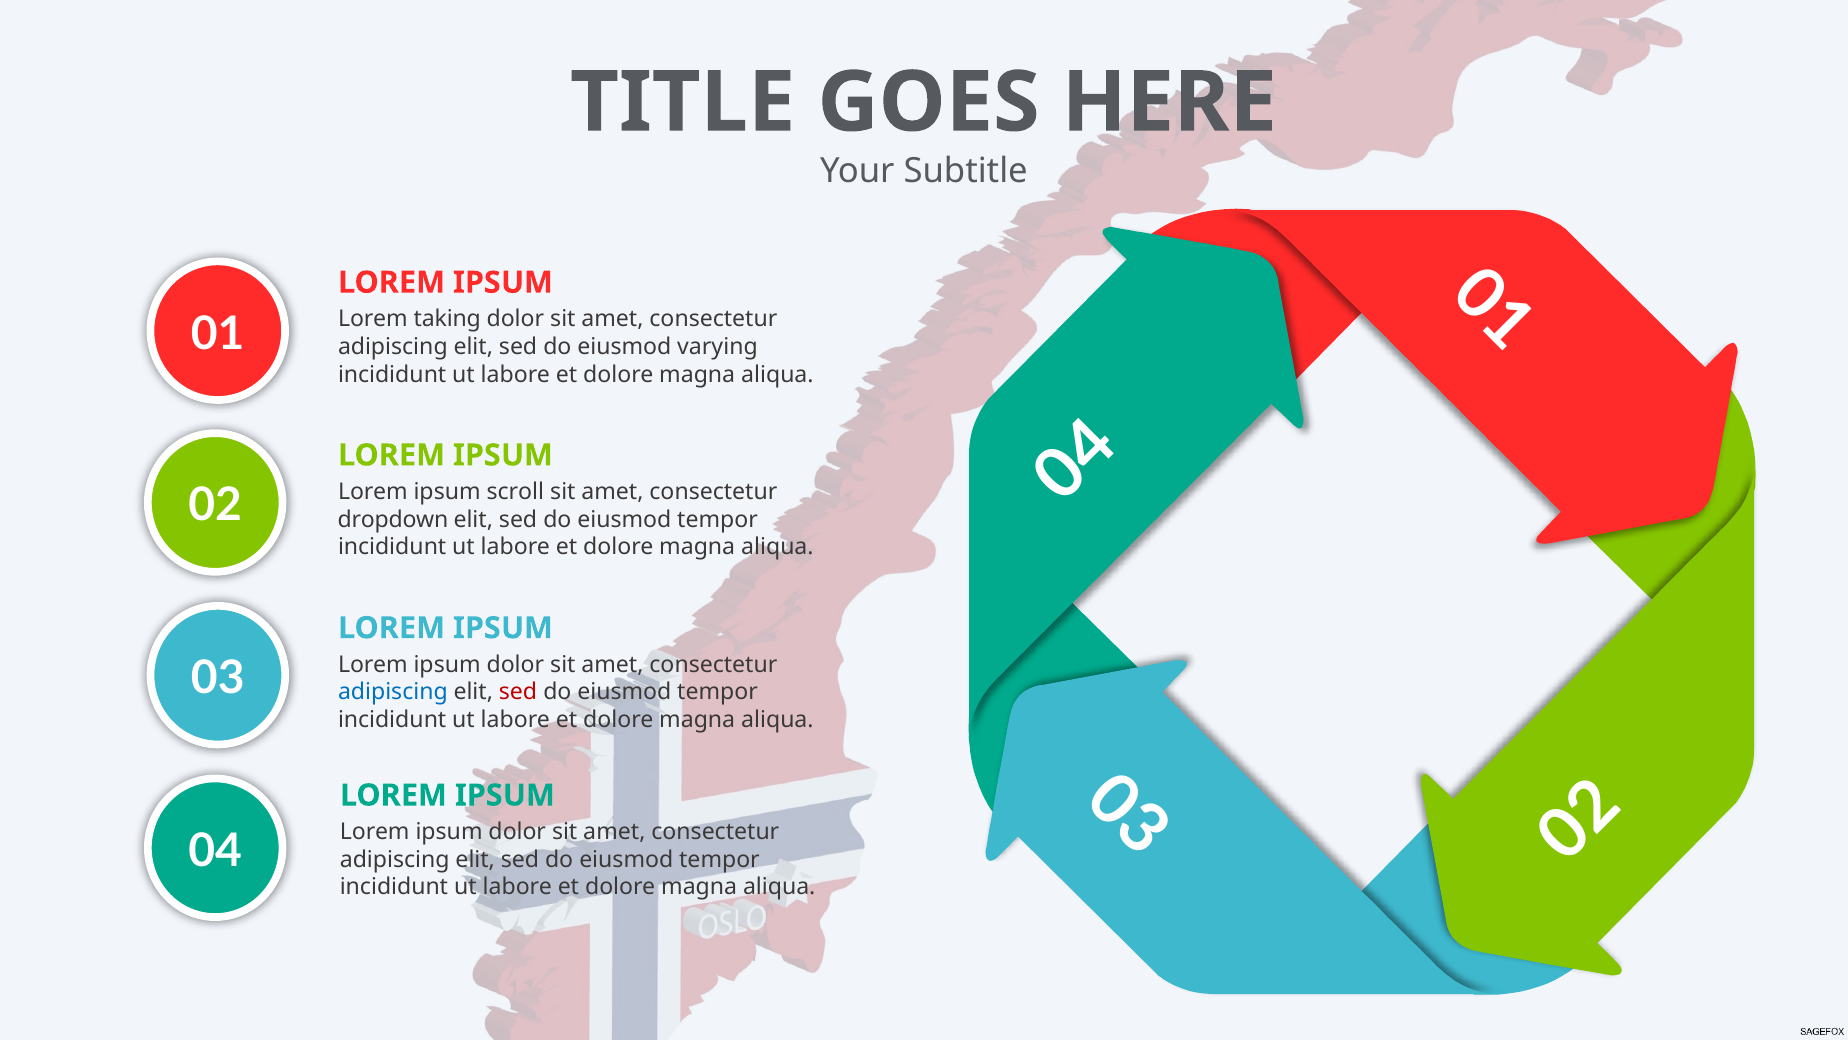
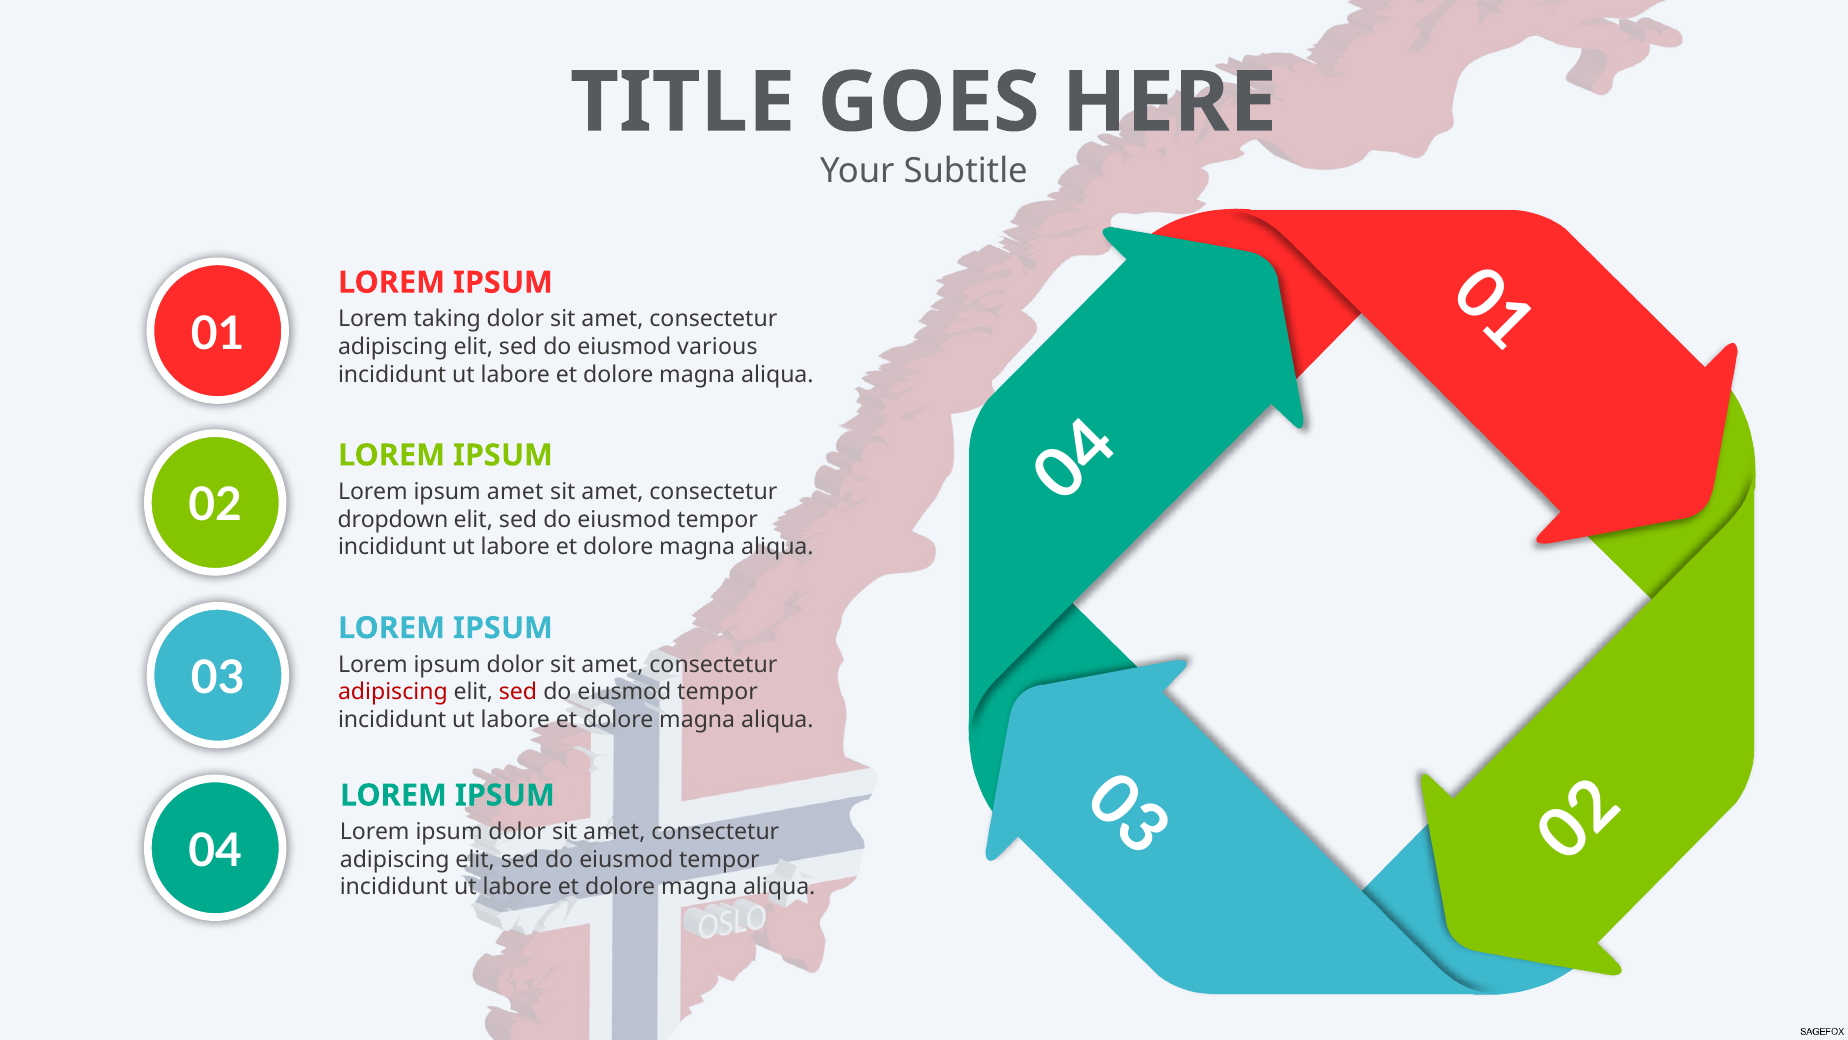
varying: varying -> various
ipsum scroll: scroll -> amet
adipiscing at (393, 692) colour: blue -> red
